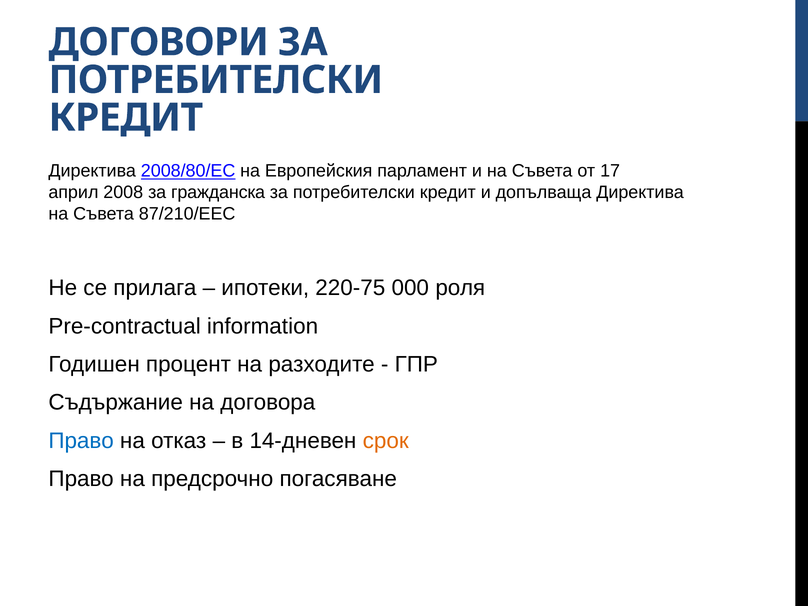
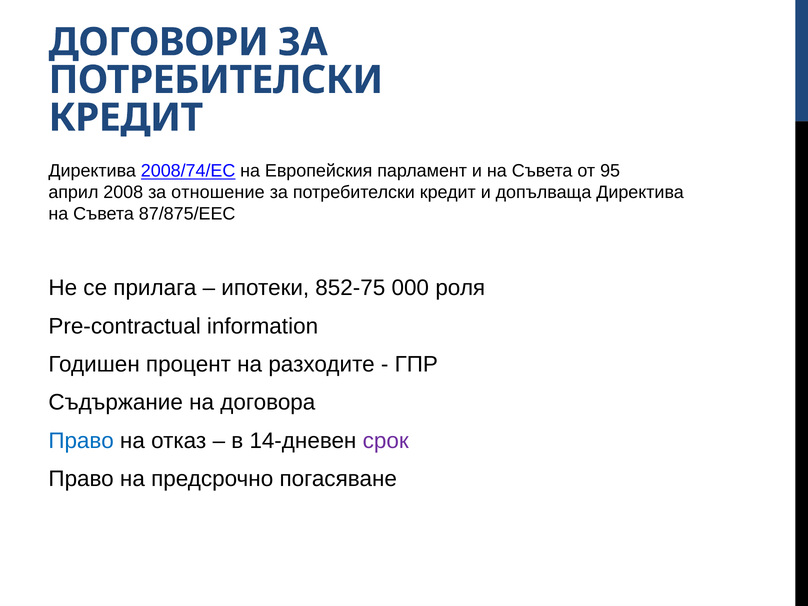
2008/80/EC: 2008/80/EC -> 2008/74/EC
17: 17 -> 95
гражданска: гражданска -> отношение
87/210/EEC: 87/210/EEC -> 87/875/EEC
220-75: 220-75 -> 852-75
срок colour: orange -> purple
